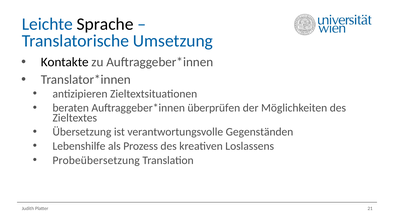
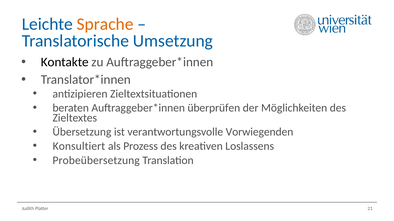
Sprache colour: black -> orange
Gegenständen: Gegenständen -> Vorwiegenden
Lebenshilfe: Lebenshilfe -> Konsultiert
